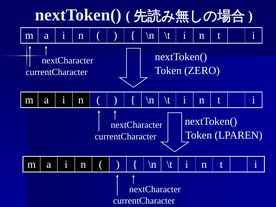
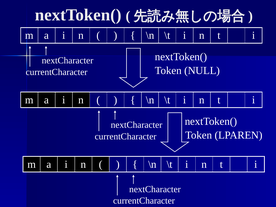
ZERO: ZERO -> NULL
